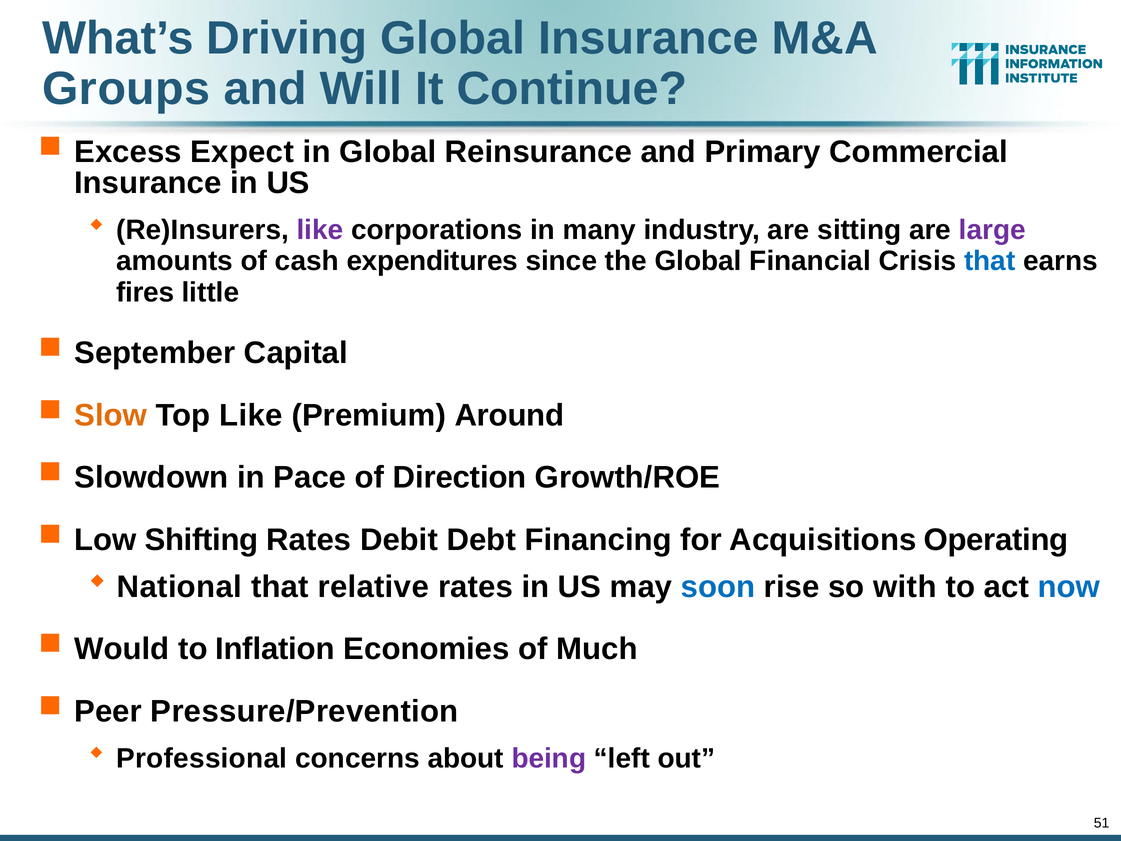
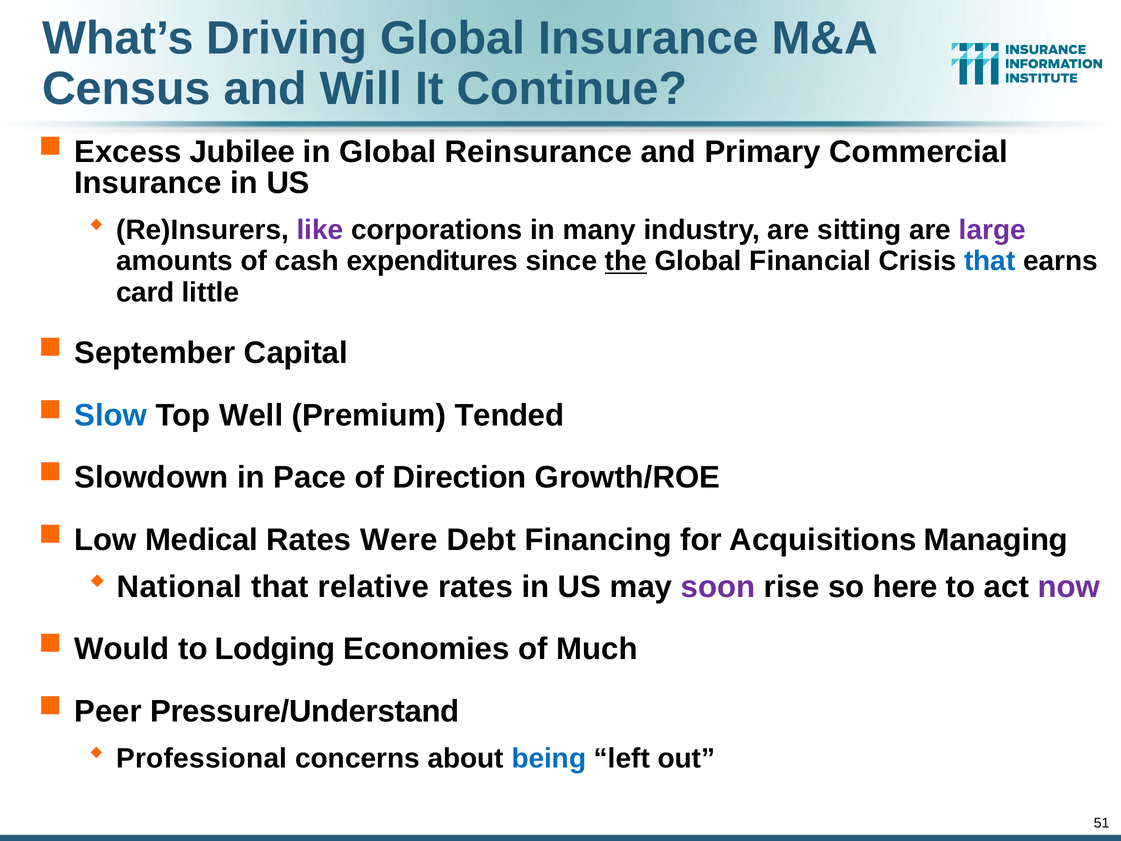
Groups: Groups -> Census
Expect: Expect -> Jubilee
the underline: none -> present
fires: fires -> card
Slow colour: orange -> blue
Top Like: Like -> Well
Around: Around -> Tended
Shifting: Shifting -> Medical
Debit: Debit -> Were
Operating: Operating -> Managing
soon colour: blue -> purple
with: with -> here
now colour: blue -> purple
Inflation: Inflation -> Lodging
Pressure/Prevention: Pressure/Prevention -> Pressure/Understand
being colour: purple -> blue
